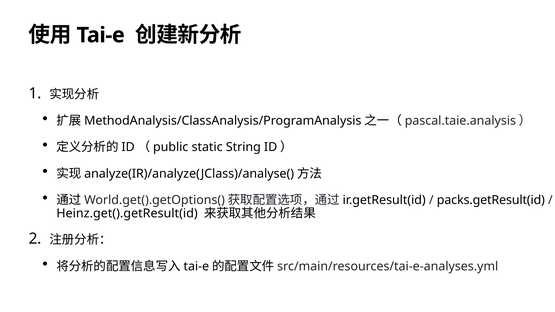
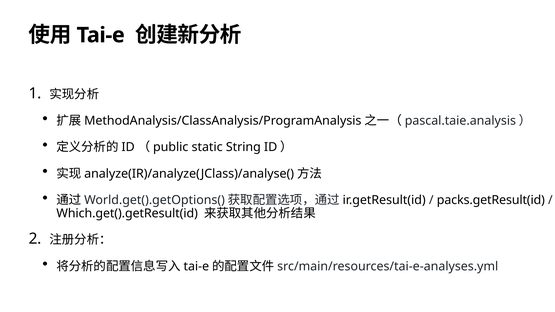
Heinz.get().getResult(id: Heinz.get().getResult(id -> Which.get().getResult(id
